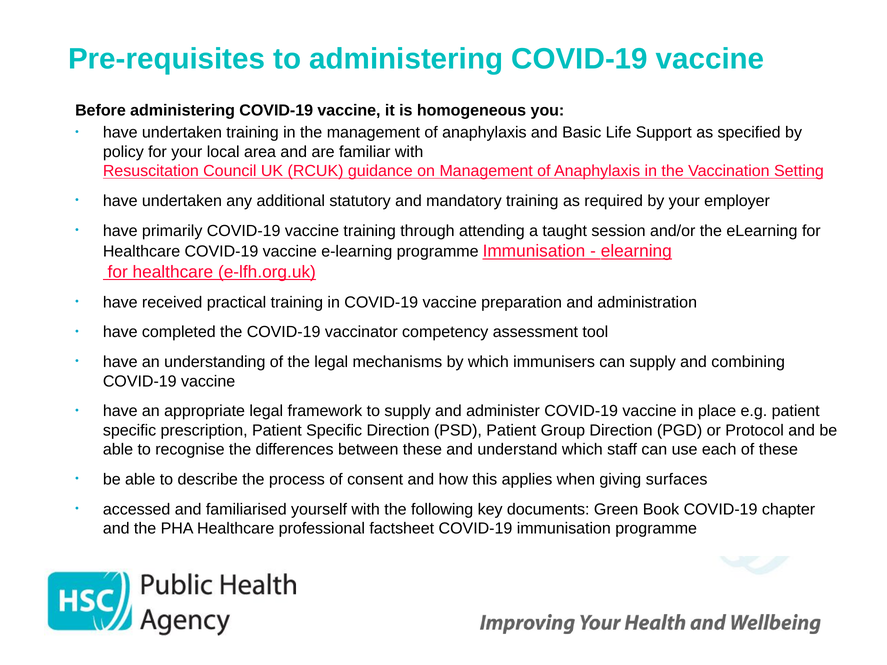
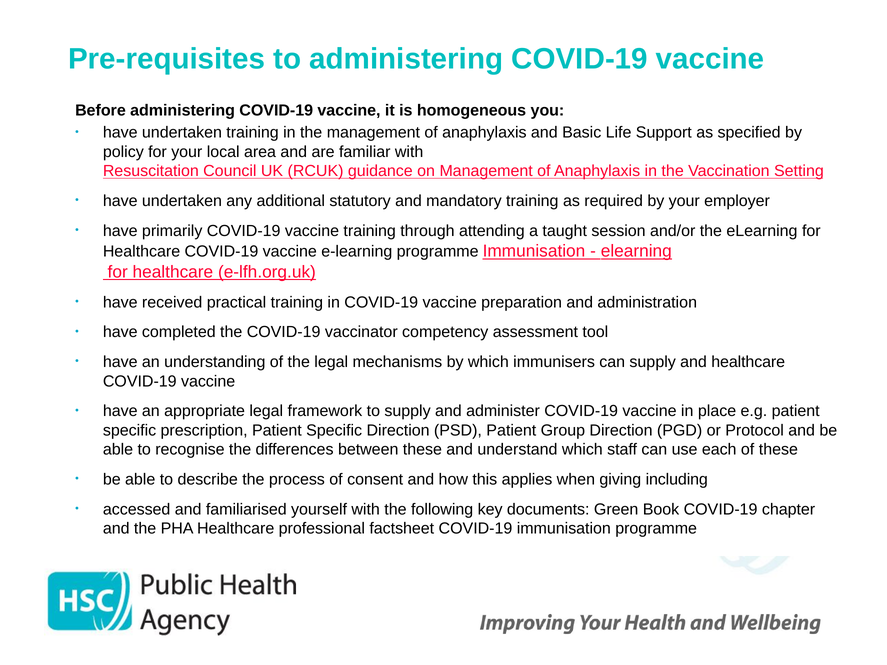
and combining: combining -> healthcare
surfaces: surfaces -> including
